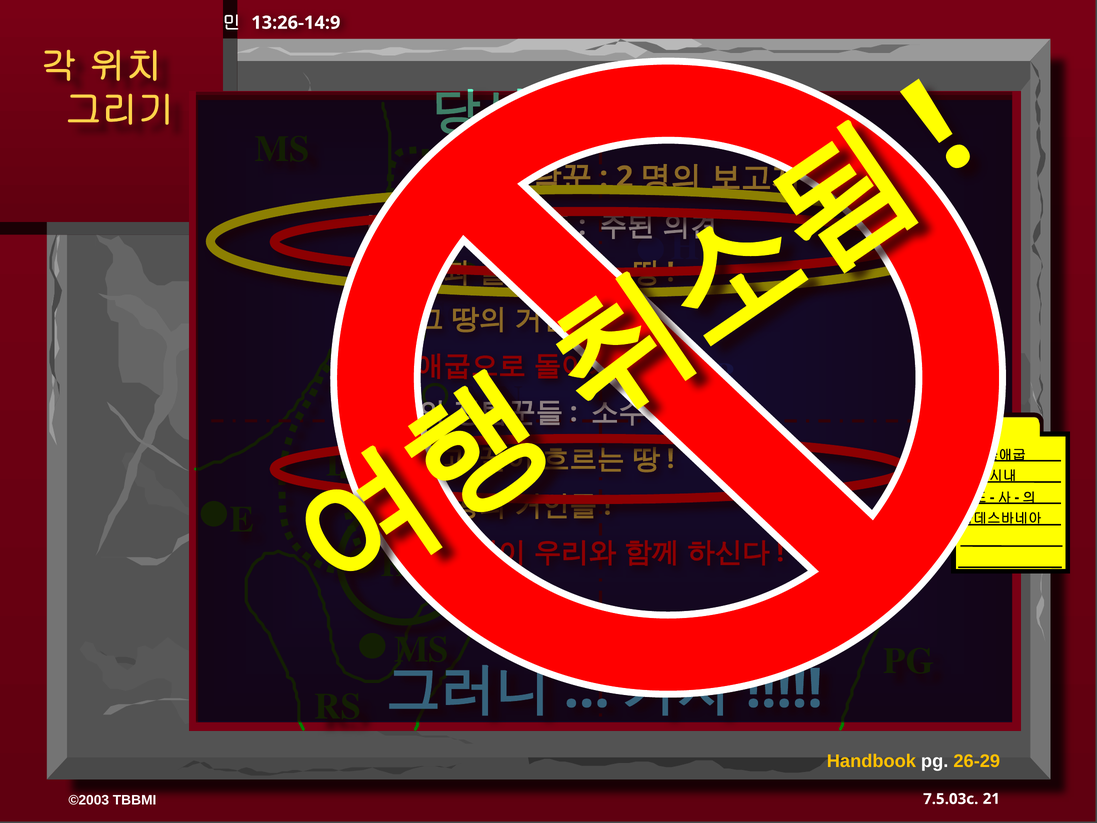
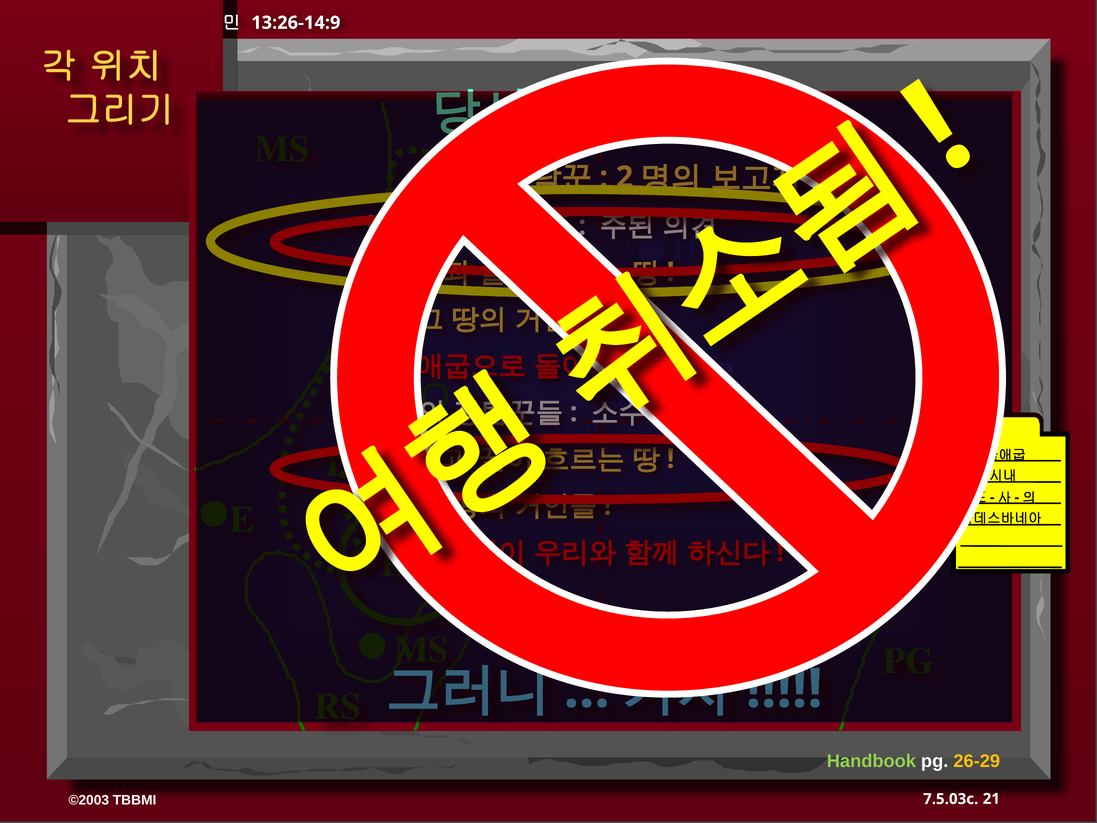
Handbook colour: yellow -> light green
